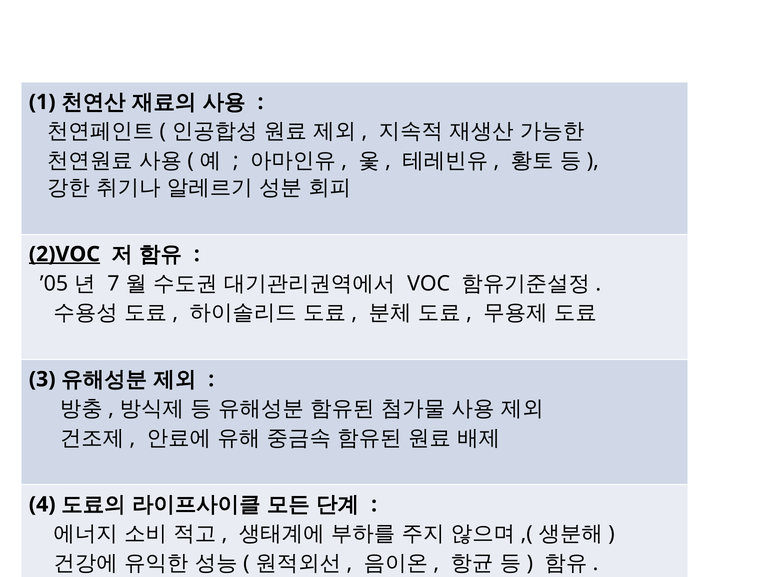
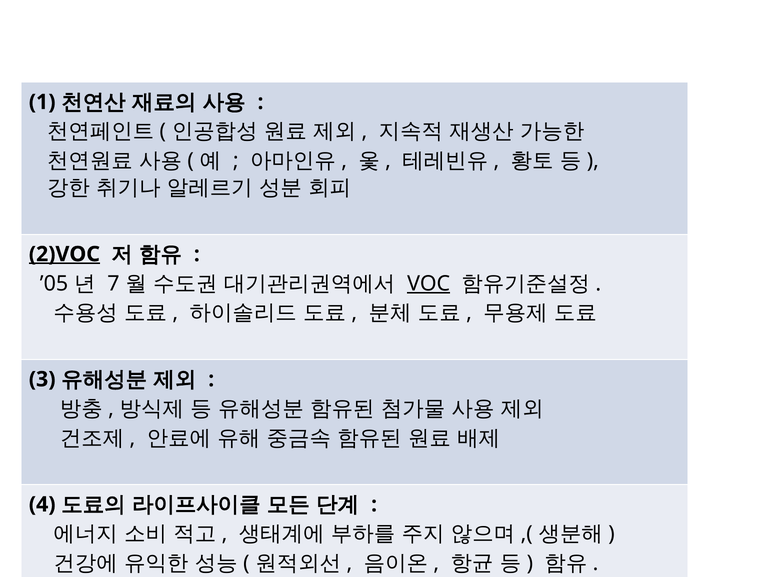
VOC underline: none -> present
